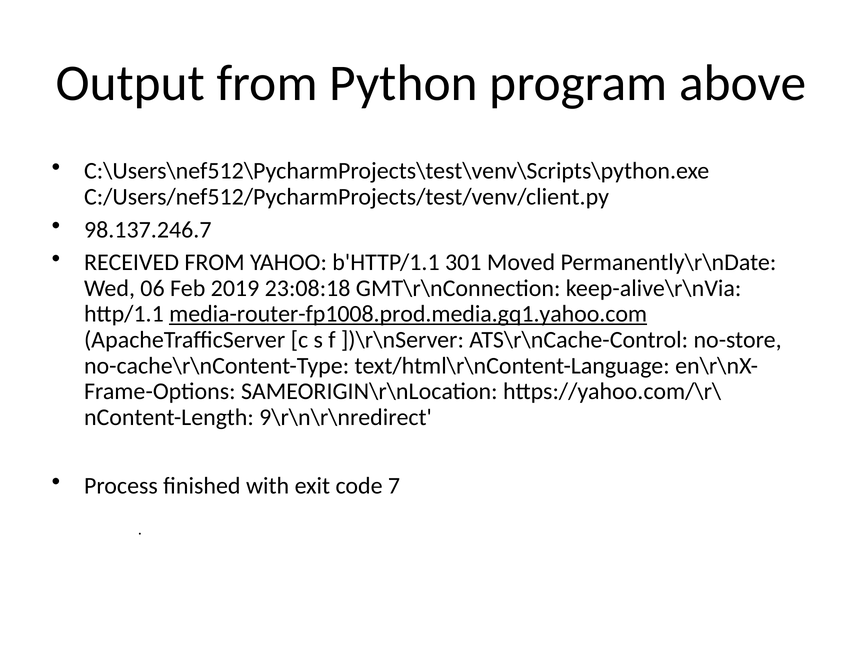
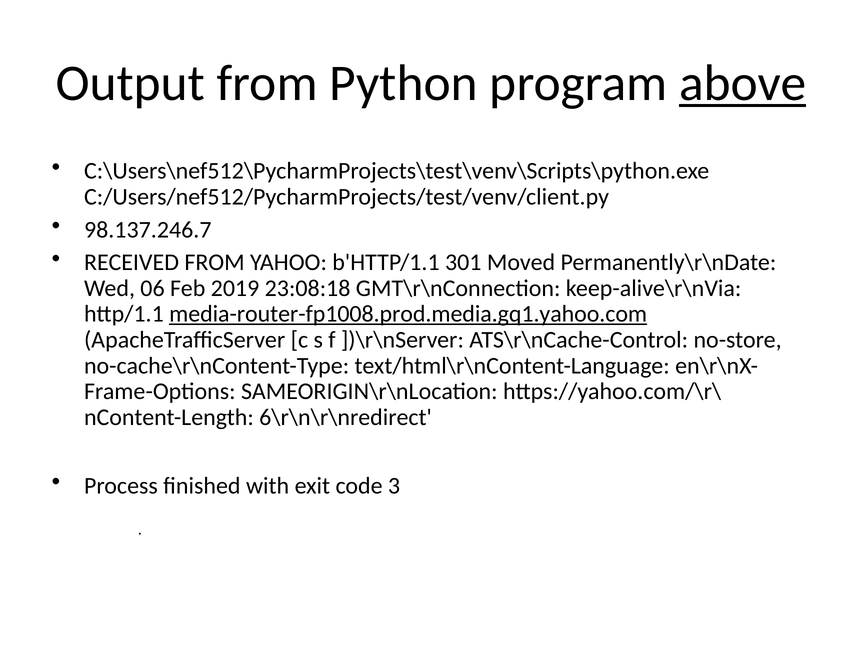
above underline: none -> present
9\r\n\r\nredirect: 9\r\n\r\nredirect -> 6\r\n\r\nredirect
7: 7 -> 3
